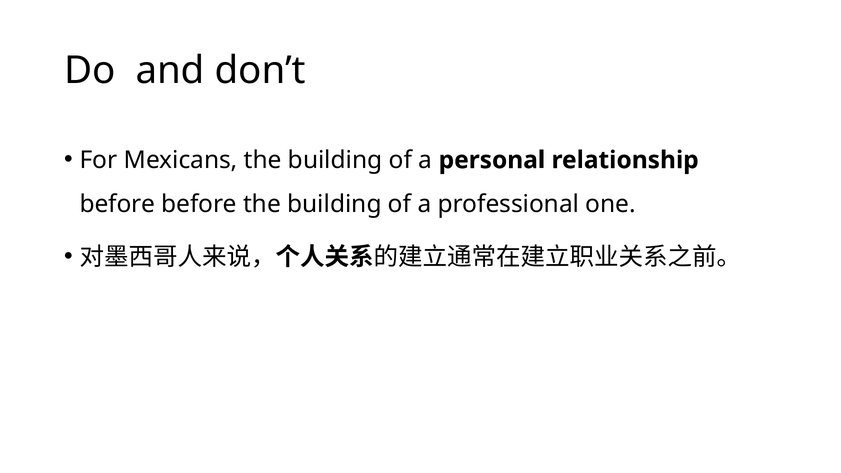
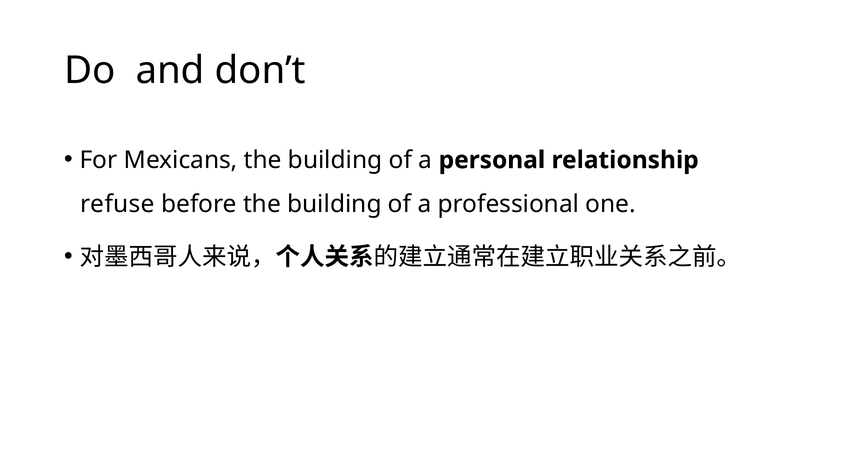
before at (117, 204): before -> refuse
